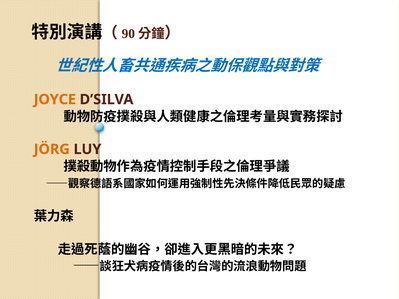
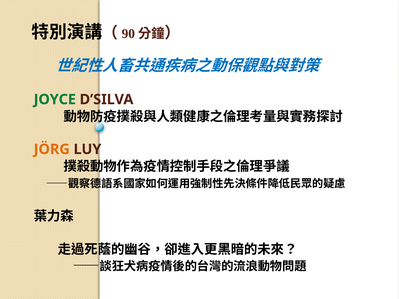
JOYCE colour: orange -> green
